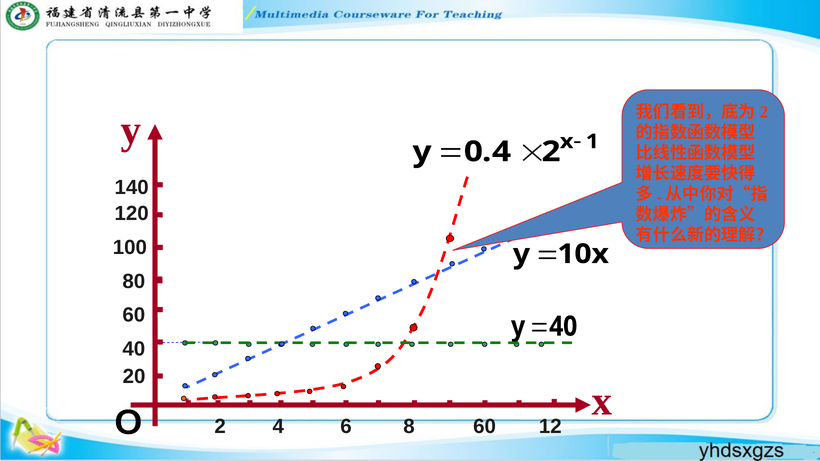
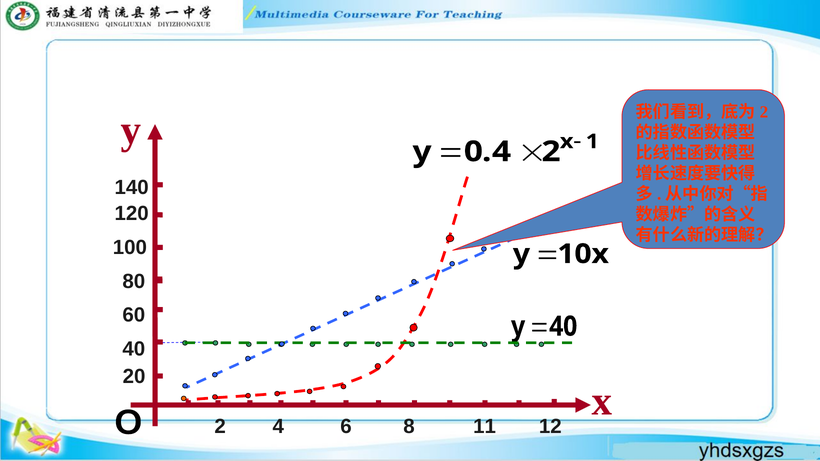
8 60: 60 -> 11
